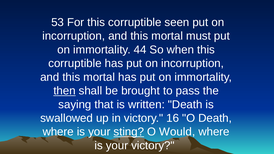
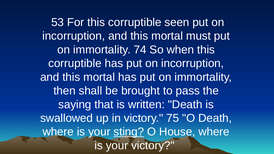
44: 44 -> 74
then underline: present -> none
16: 16 -> 75
Would: Would -> House
